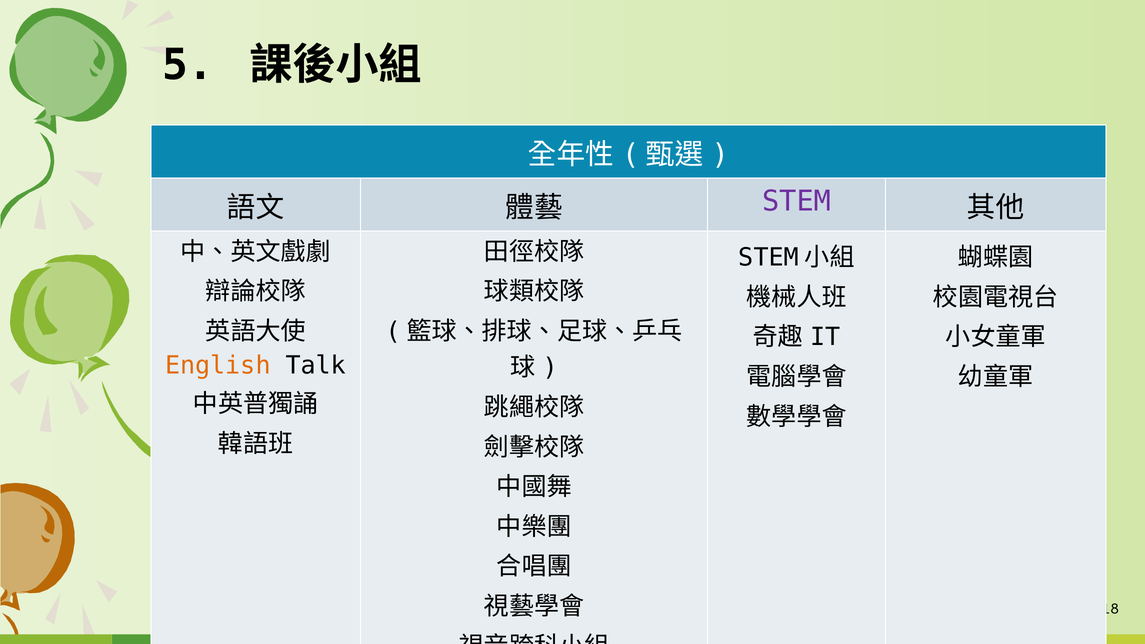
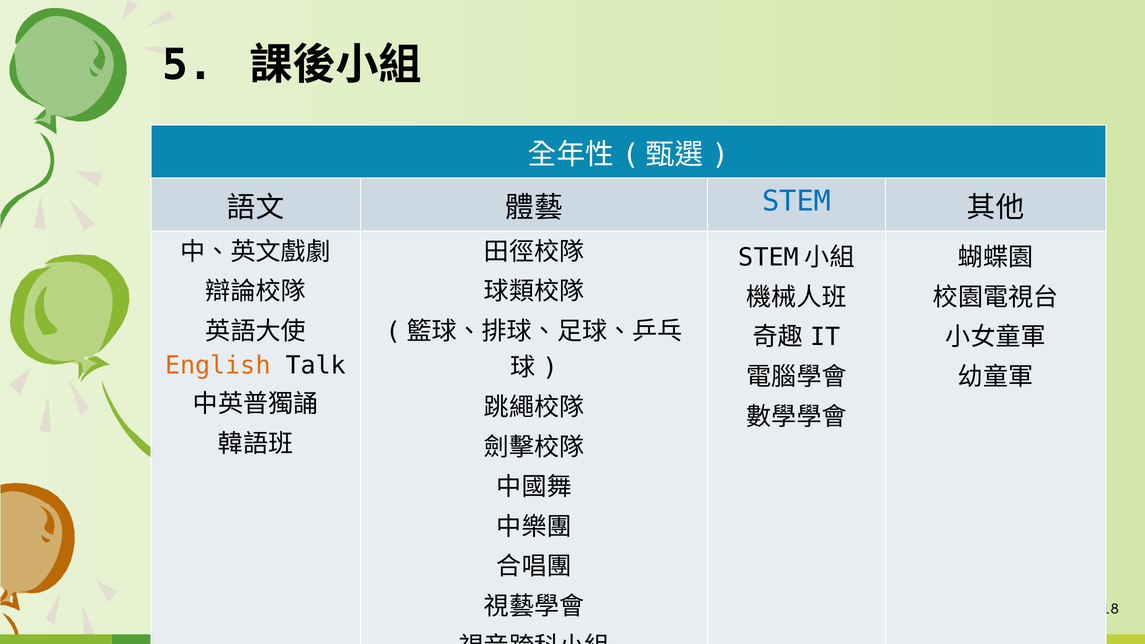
STEM colour: purple -> blue
